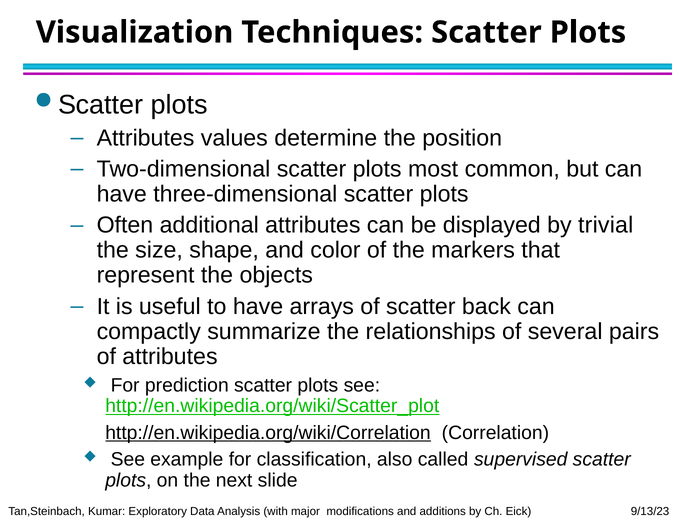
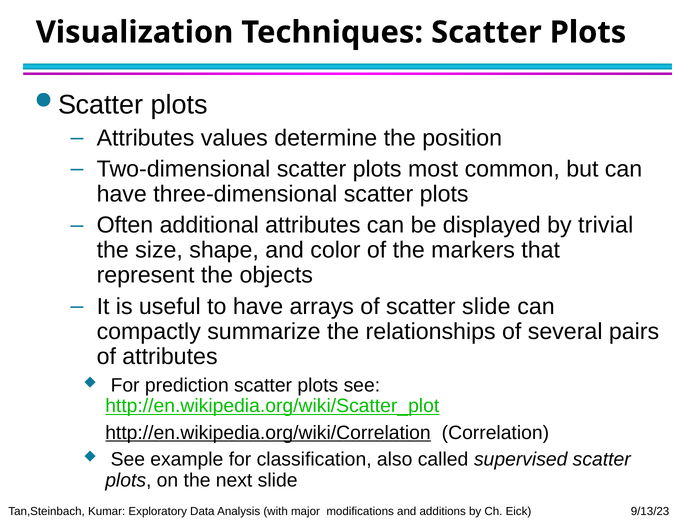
scatter back: back -> slide
